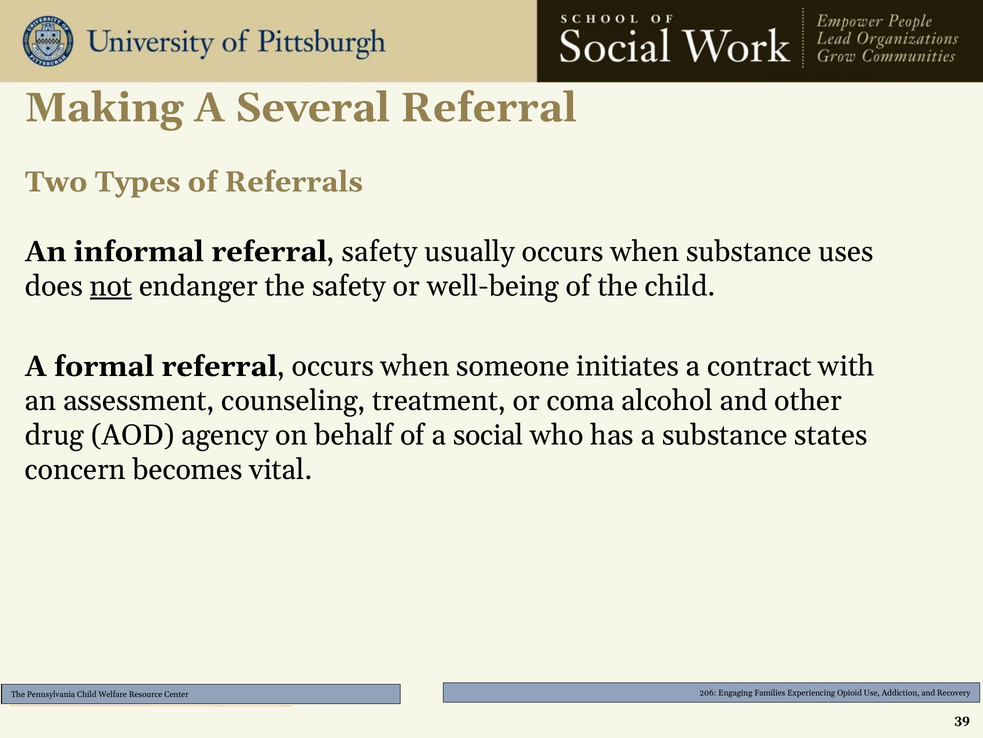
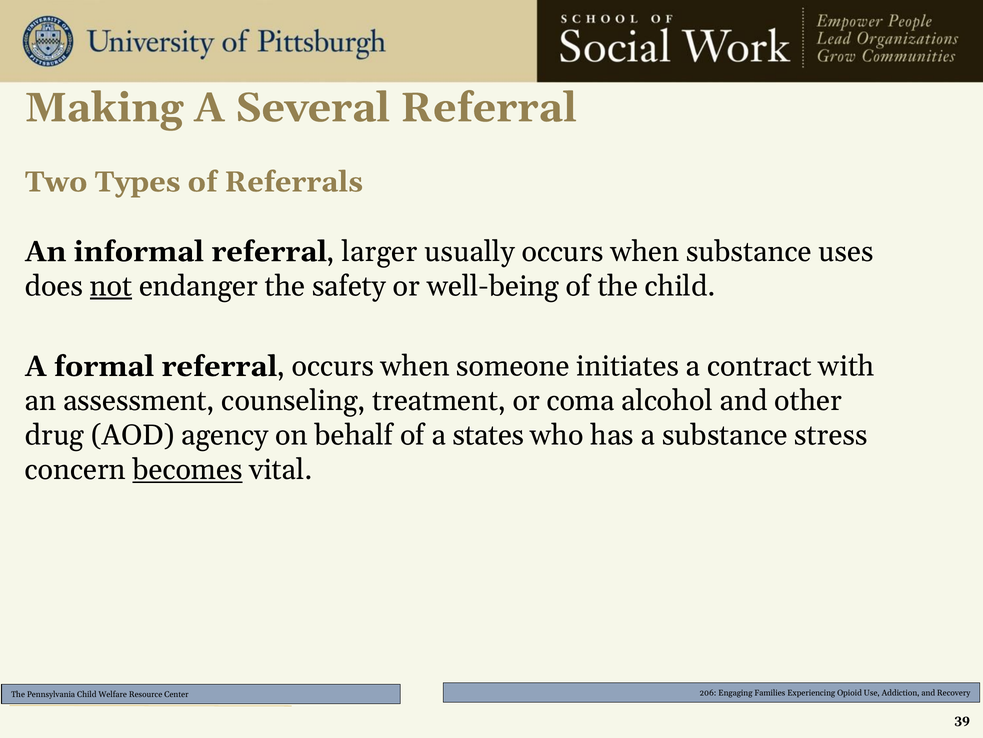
referral safety: safety -> larger
social: social -> states
states: states -> stress
becomes underline: none -> present
